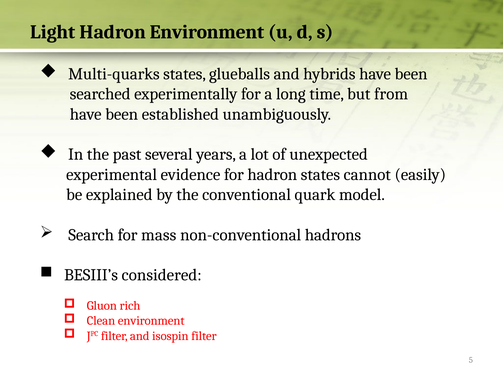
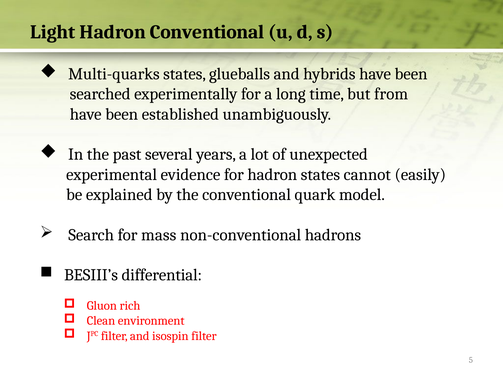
Hadron Environment: Environment -> Conventional
considered: considered -> differential
